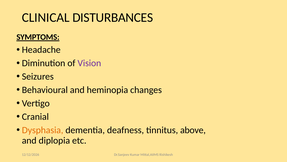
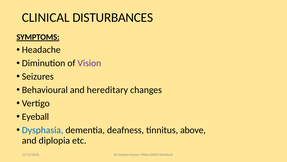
heminopia: heminopia -> hereditary
Cranial: Cranial -> Eyeball
Dysphasia colour: orange -> blue
